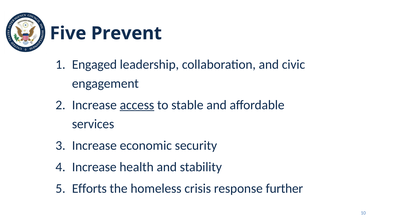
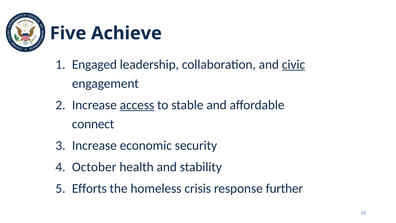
Prevent: Prevent -> Achieve
civic underline: none -> present
services: services -> connect
Increase at (94, 167): Increase -> October
